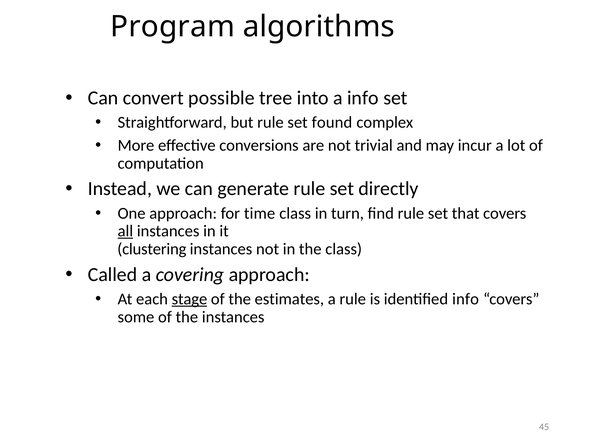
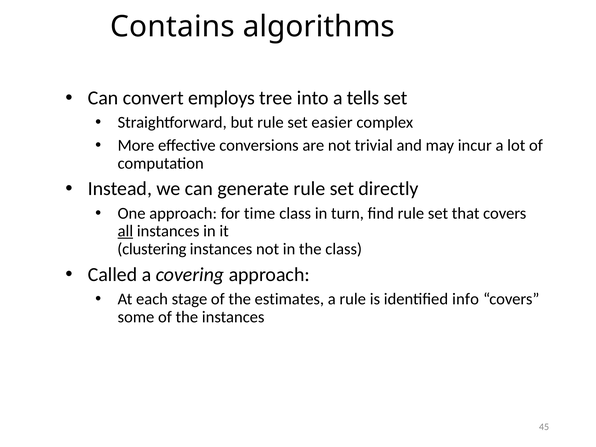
Program: Program -> Contains
possible: possible -> employs
a info: info -> tells
found: found -> easier
stage underline: present -> none
